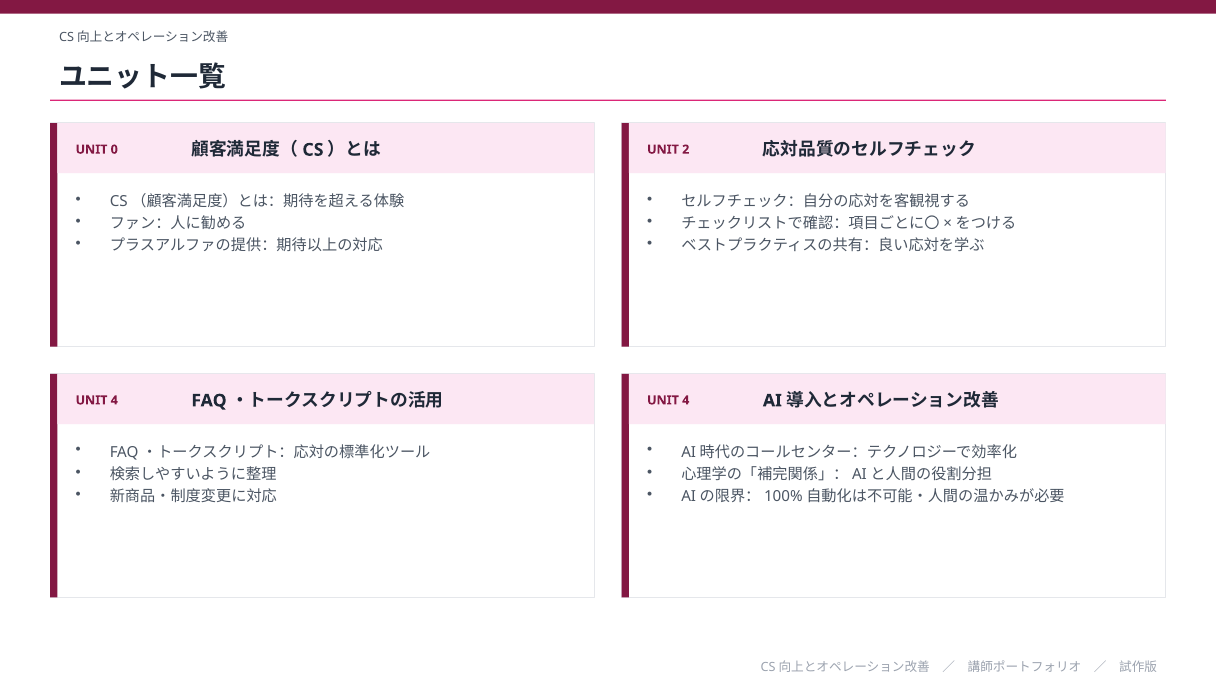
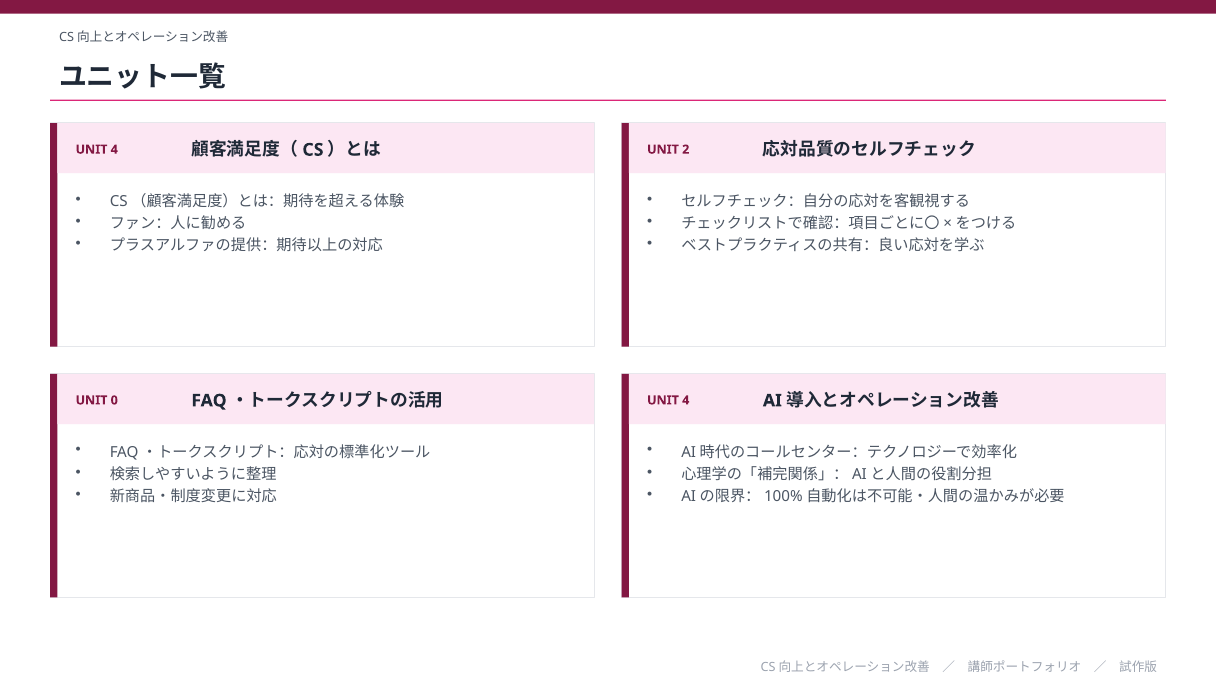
0 at (114, 149): 0 -> 4
4 at (114, 400): 4 -> 0
